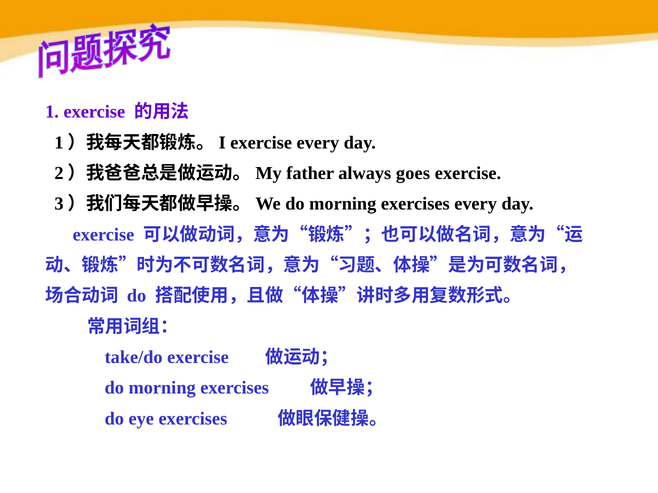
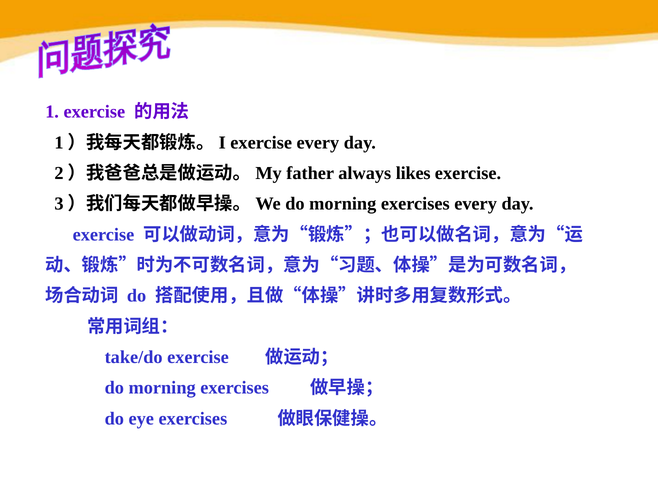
goes: goes -> likes
